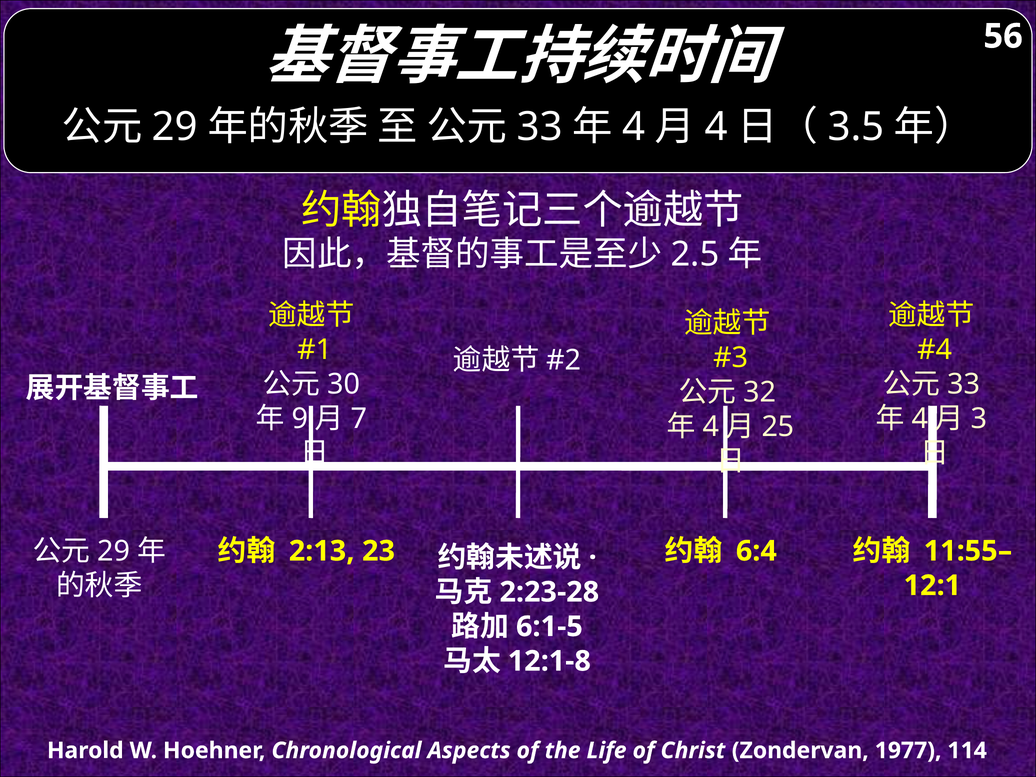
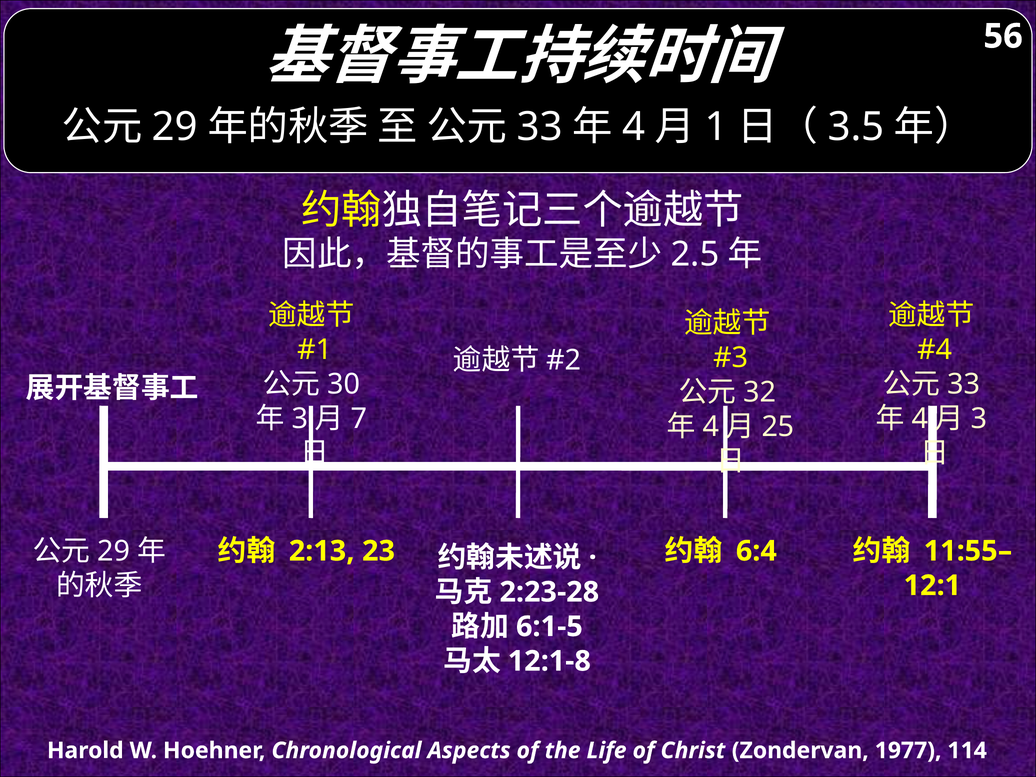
4 at (716, 127): 4 -> 1
9 at (300, 419): 9 -> 3
